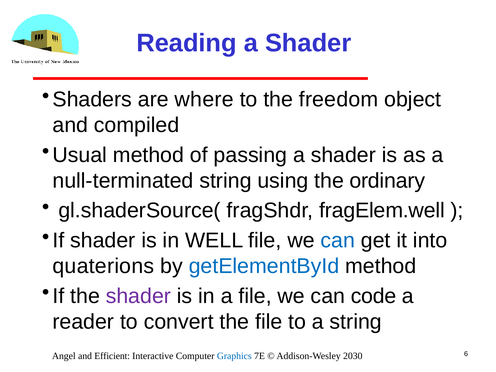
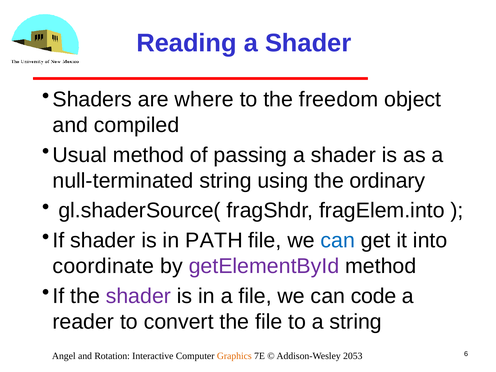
fragElem.well: fragElem.well -> fragElem.into
WELL: WELL -> PATH
quaterions: quaterions -> coordinate
getElementById colour: blue -> purple
Efficient: Efficient -> Rotation
Graphics colour: blue -> orange
2030: 2030 -> 2053
